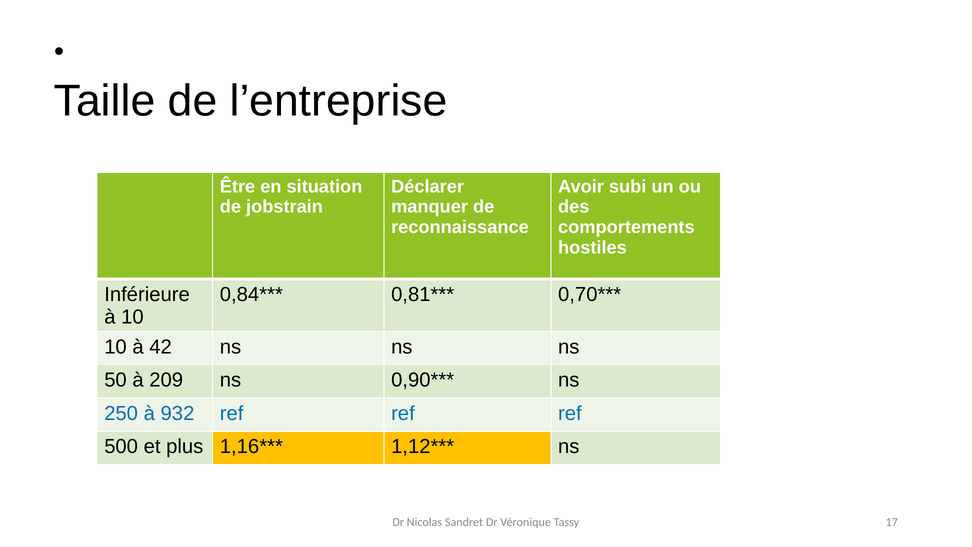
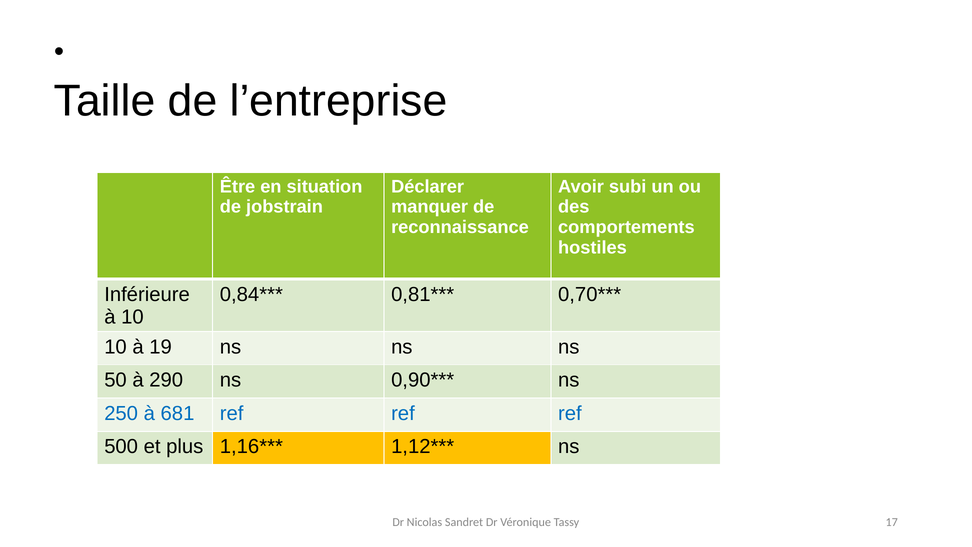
42: 42 -> 19
209: 209 -> 290
932: 932 -> 681
